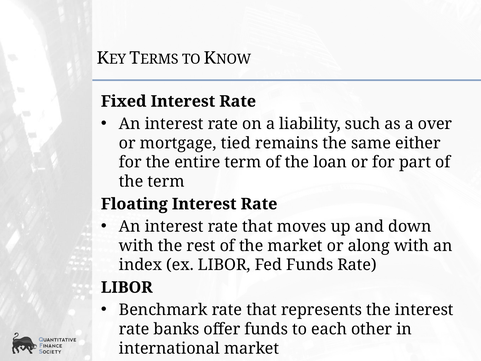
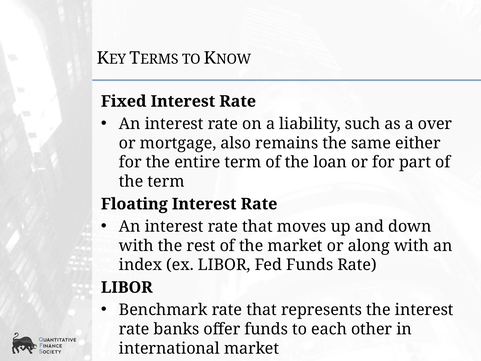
tied: tied -> also
